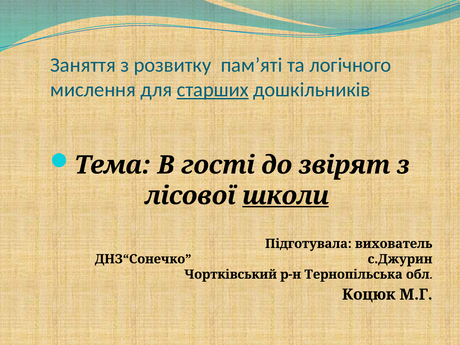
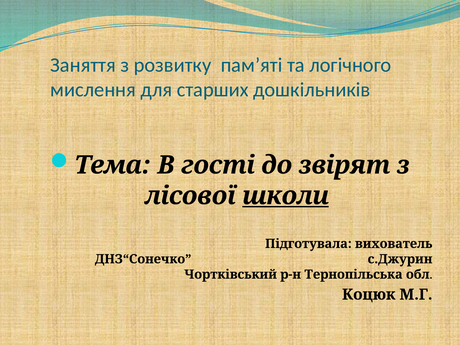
старших underline: present -> none
